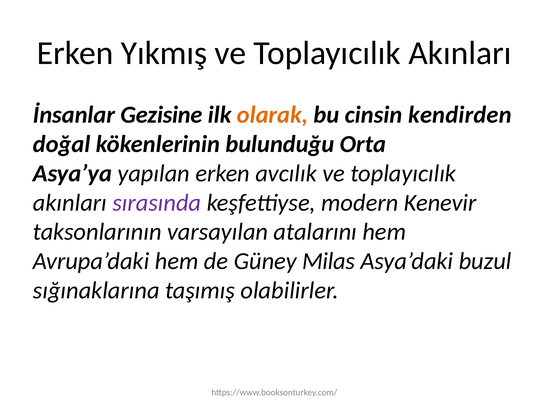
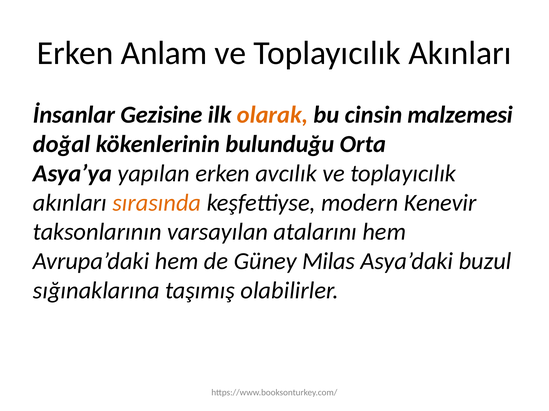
Yıkmış: Yıkmış -> Anlam
kendirden: kendirden -> malzemesi
sırasında colour: purple -> orange
